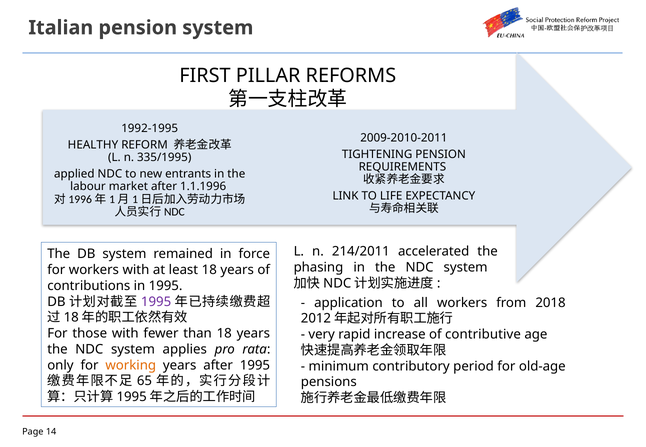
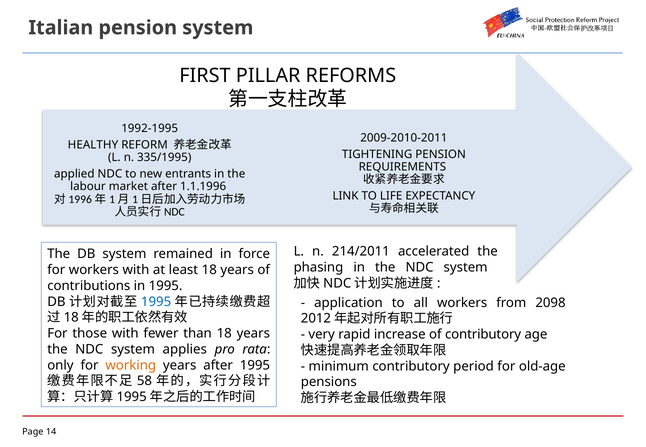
1995 at (156, 302) colour: purple -> blue
2018: 2018 -> 2098
of contributive: contributive -> contributory
65: 65 -> 58
